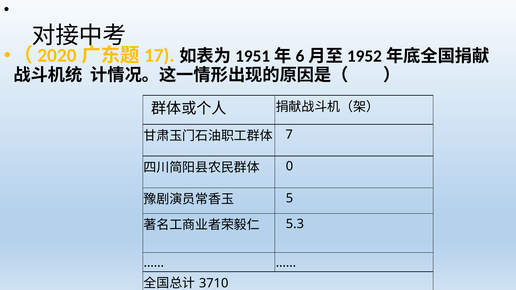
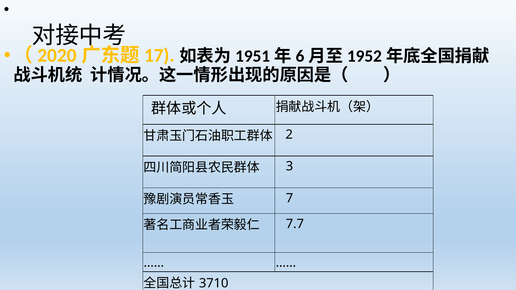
7: 7 -> 2
0: 0 -> 3
5: 5 -> 7
5.3: 5.3 -> 7.7
